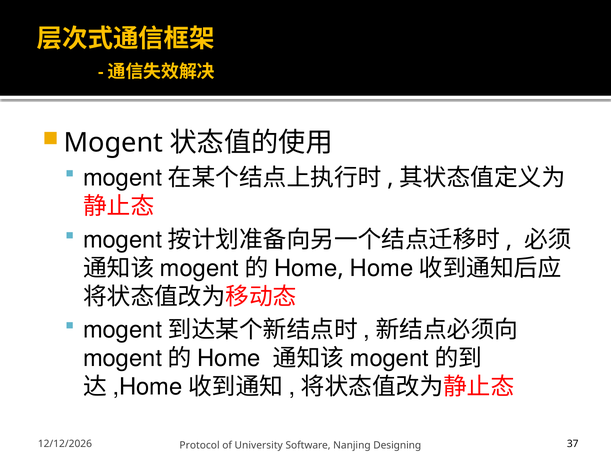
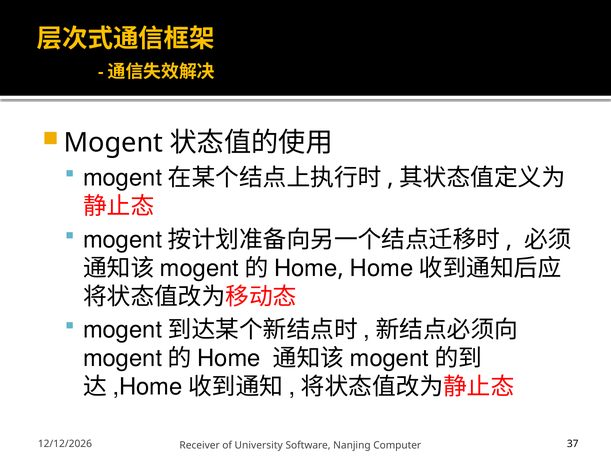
Protocol: Protocol -> Receiver
Designing: Designing -> Computer
